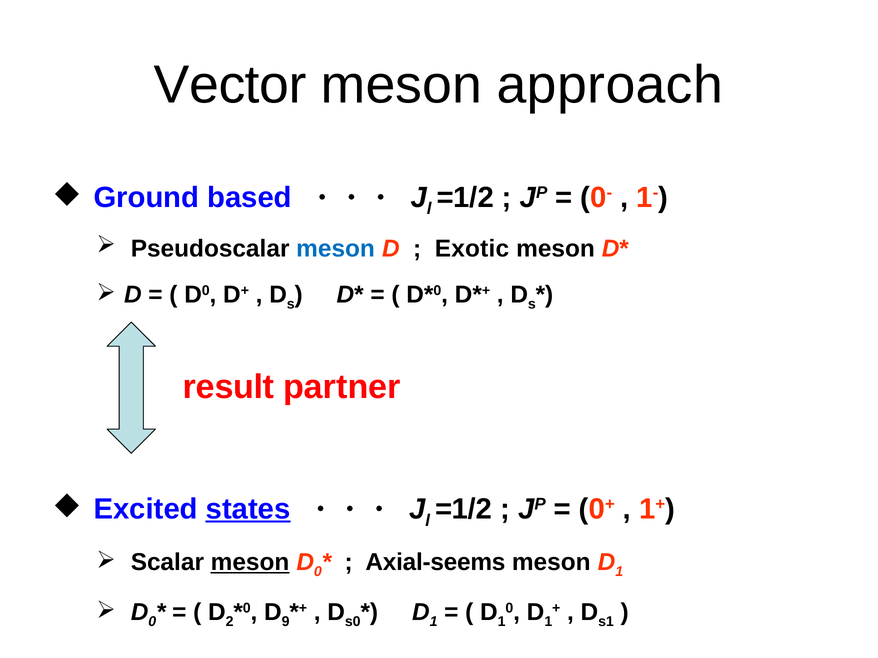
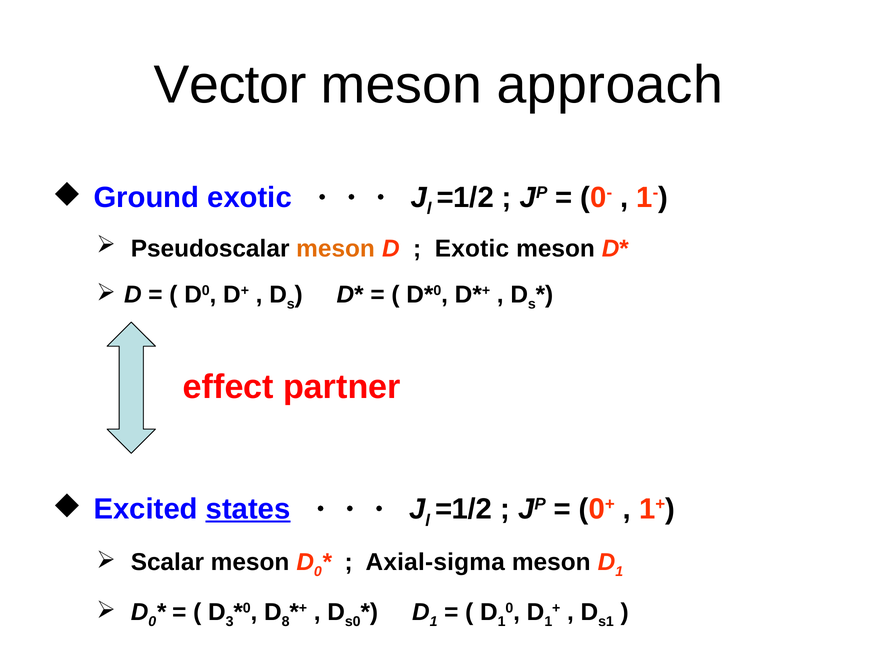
Ground based: based -> exotic
meson at (336, 249) colour: blue -> orange
result: result -> effect
meson at (250, 563) underline: present -> none
Axial-seems: Axial-seems -> Axial-sigma
2: 2 -> 3
9: 9 -> 8
